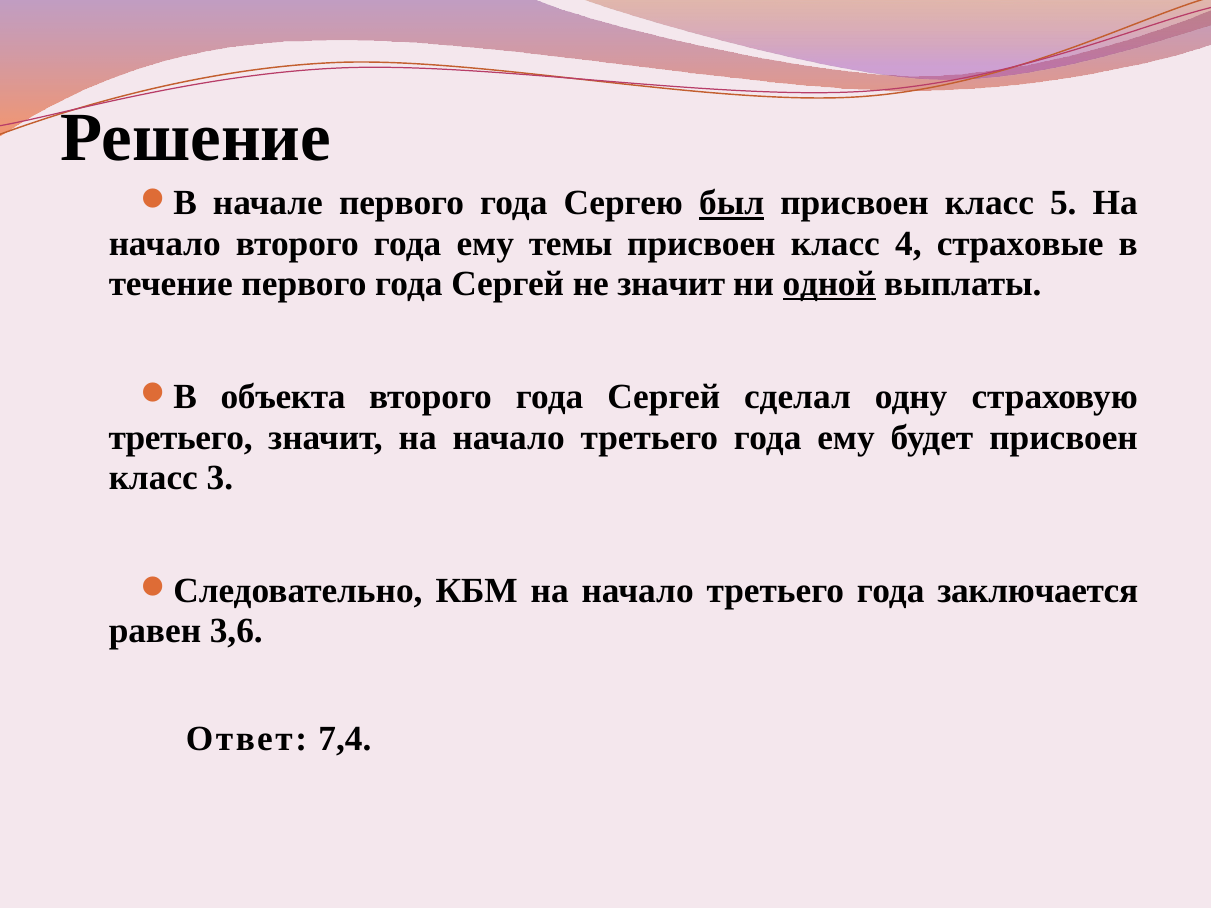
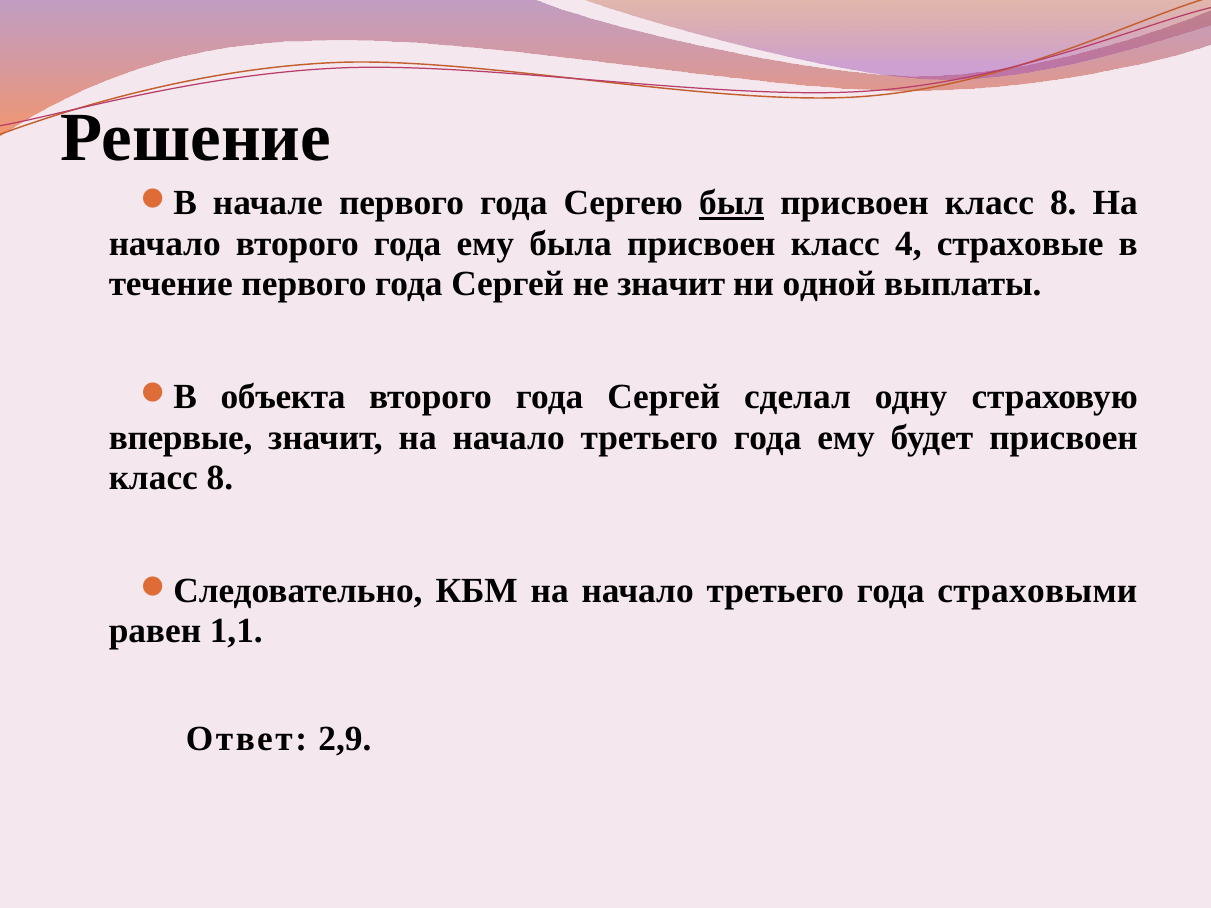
5 at (1063, 203): 5 -> 8
темы: темы -> была
одной underline: present -> none
третьего at (181, 438): третьего -> впервые
3 at (220, 478): 3 -> 8
заключается: заключается -> страховыми
3,6: 3,6 -> 1,1
7,4: 7,4 -> 2,9
